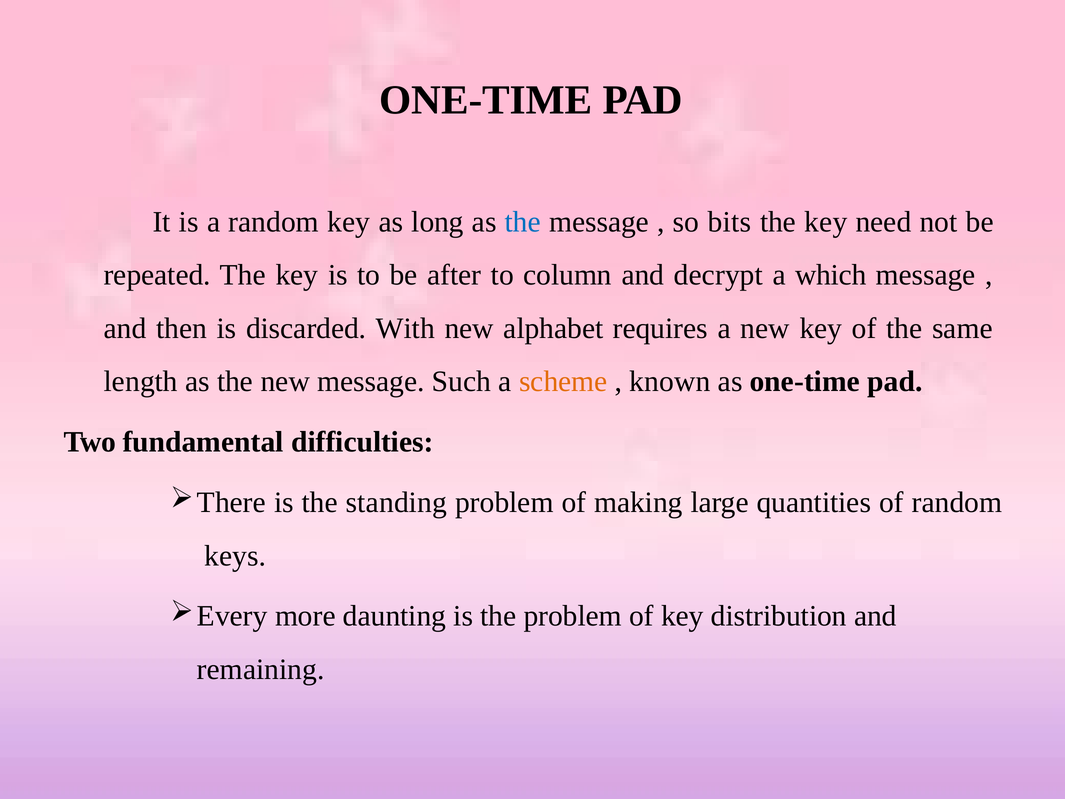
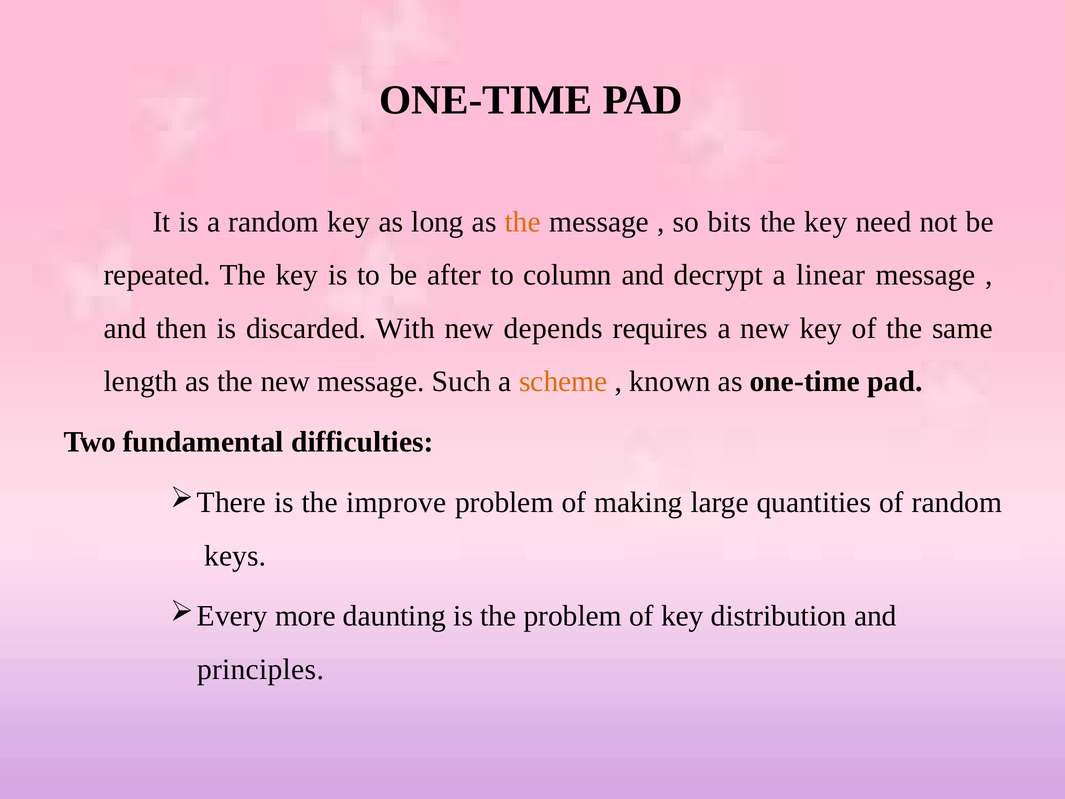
the at (523, 222) colour: blue -> orange
which: which -> linear
alphabet: alphabet -> depends
standing: standing -> improve
remaining: remaining -> principles
